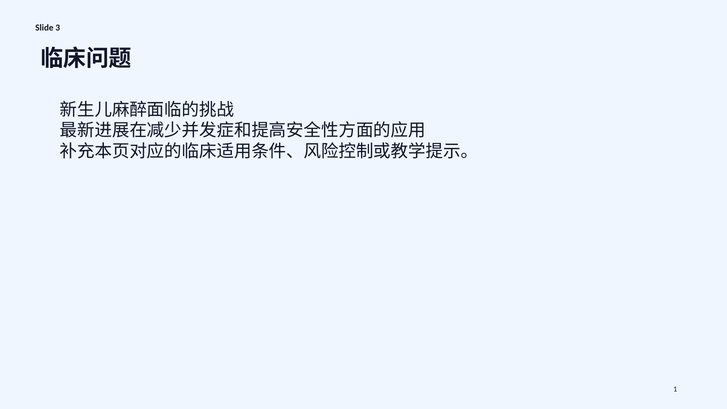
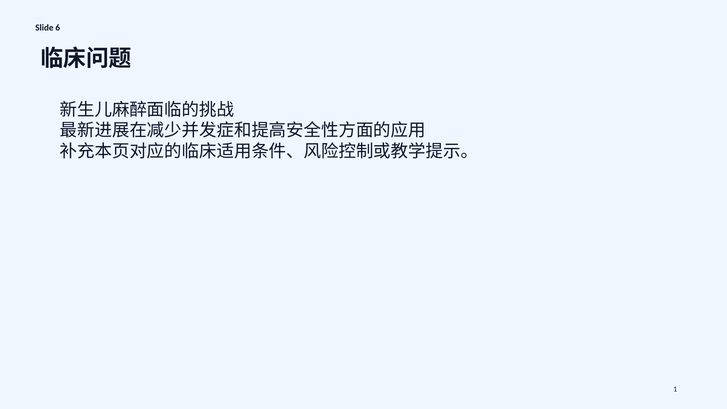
3: 3 -> 6
